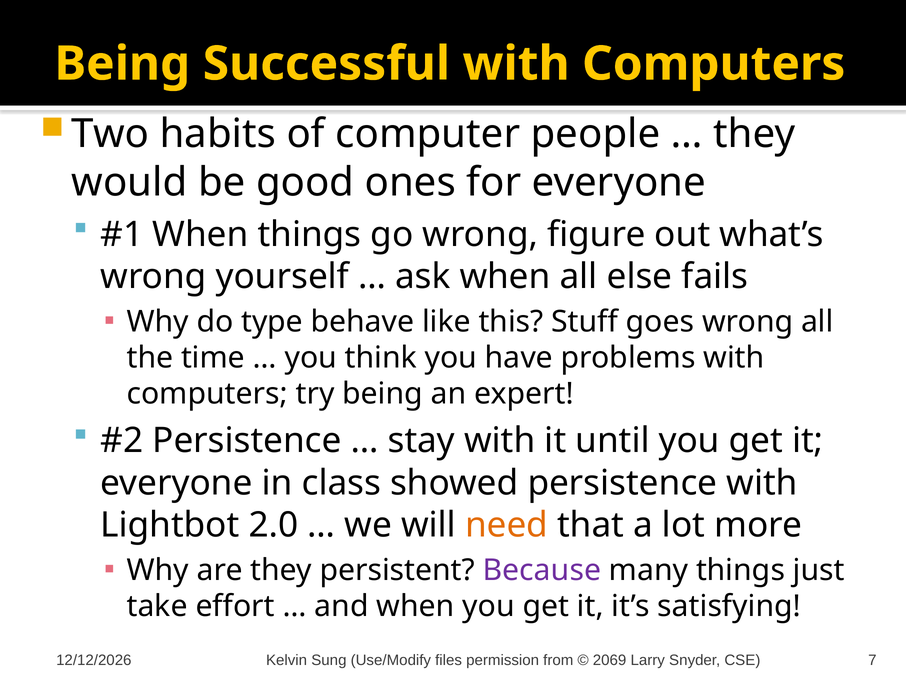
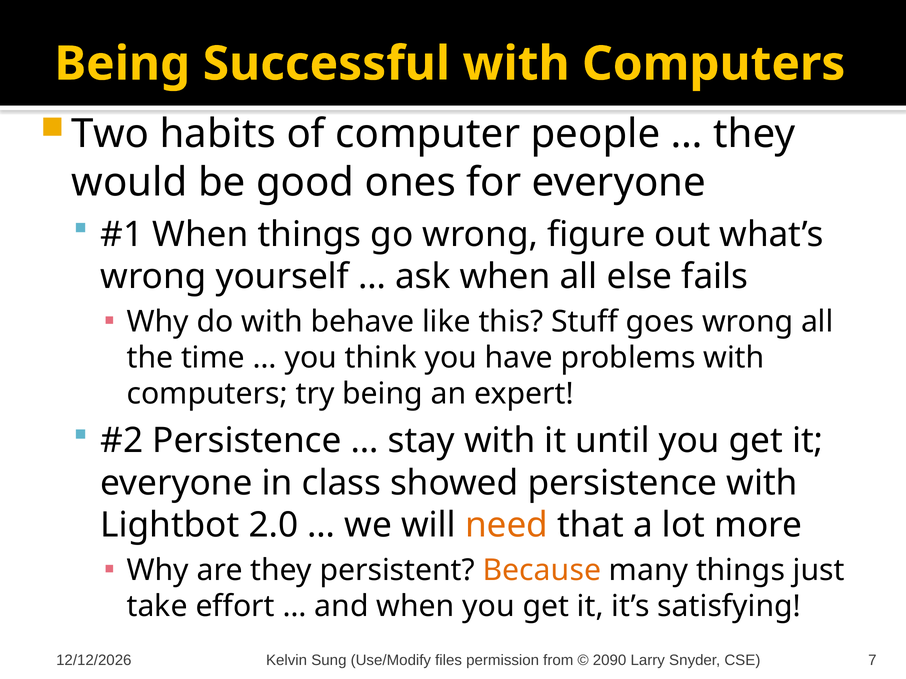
do type: type -> with
Because colour: purple -> orange
2069: 2069 -> 2090
